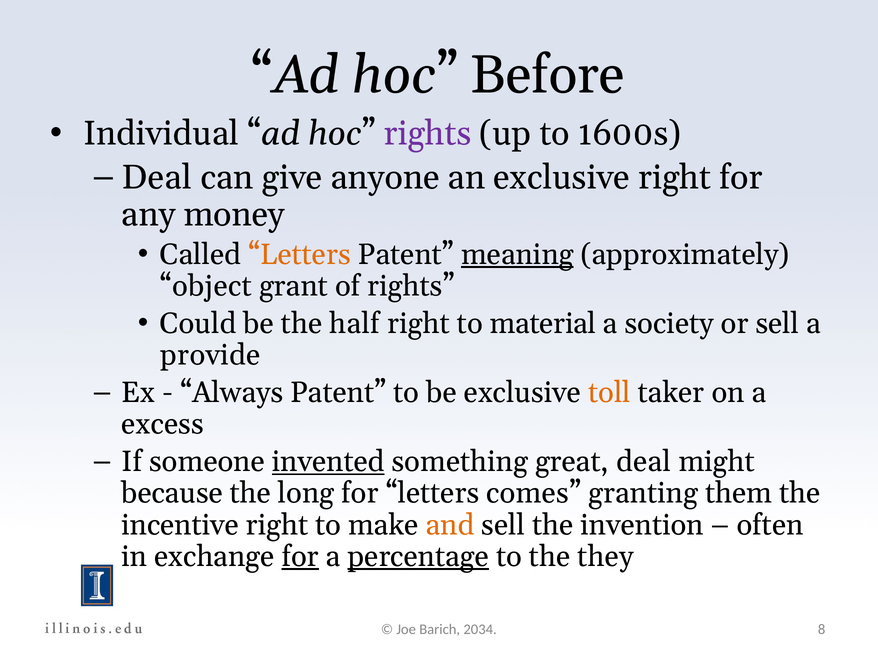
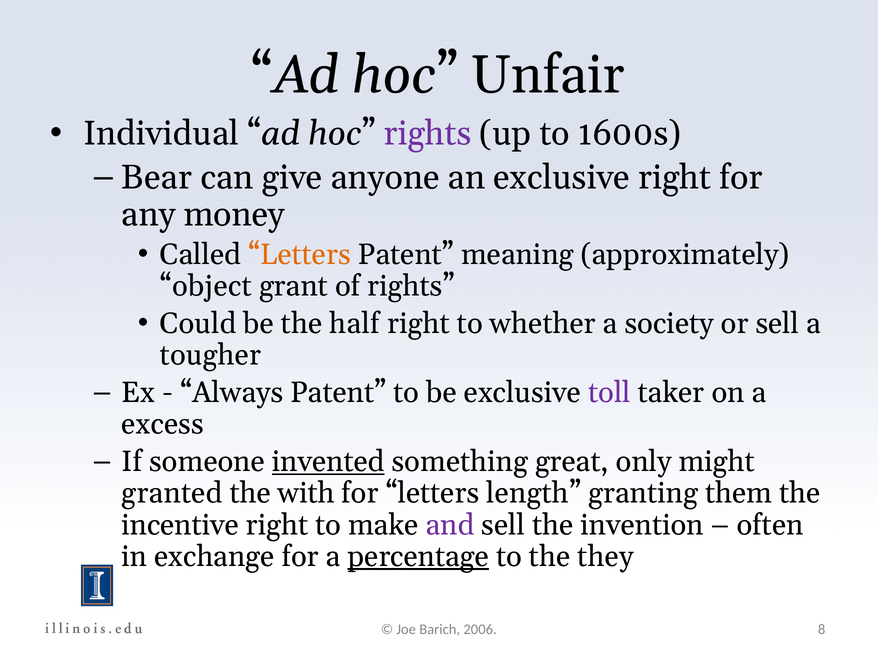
Before: Before -> Unfair
Deal at (157, 177): Deal -> Bear
meaning underline: present -> none
material: material -> whether
provide: provide -> tougher
toll colour: orange -> purple
great deal: deal -> only
because: because -> granted
long: long -> with
comes: comes -> length
and colour: orange -> purple
for at (300, 556) underline: present -> none
2034: 2034 -> 2006
